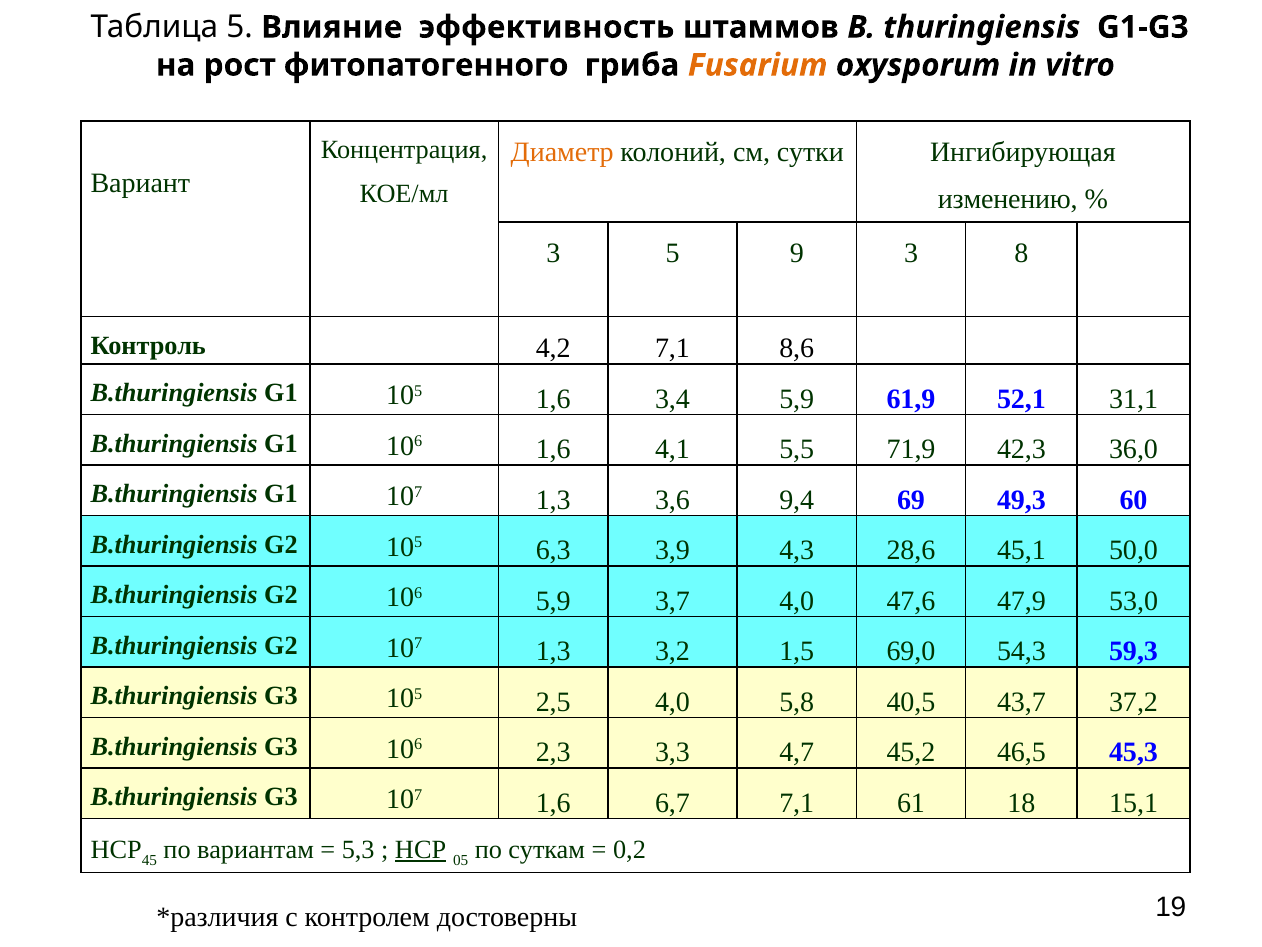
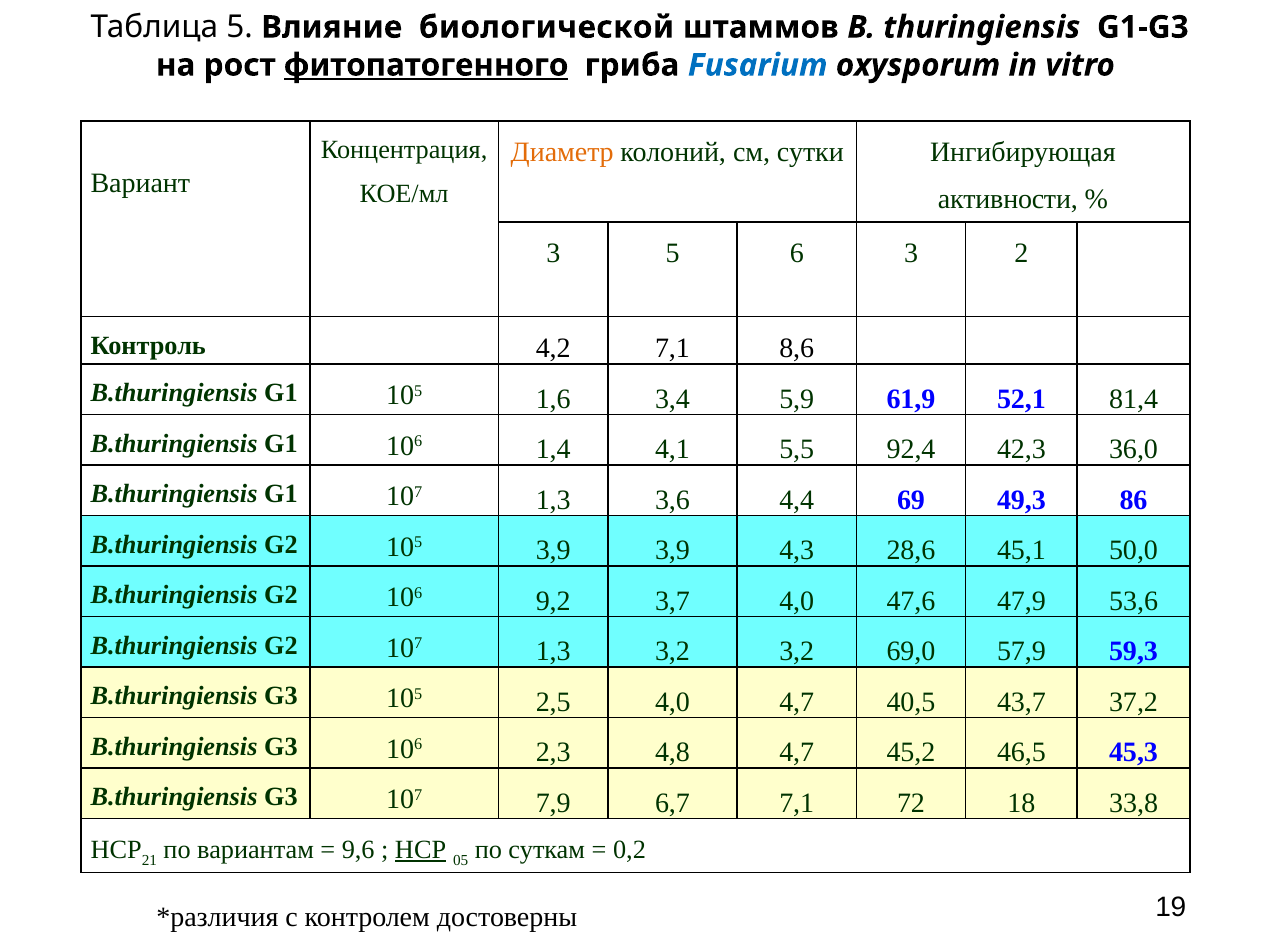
эффективность: эффективность -> биологической
фитопатогенного underline: none -> present
Fusarium colour: orange -> blue
изменению: изменению -> активности
9: 9 -> 6
8: 8 -> 2
31,1: 31,1 -> 81,4
106 1,6: 1,6 -> 1,4
71,9: 71,9 -> 92,4
9,4: 9,4 -> 4,4
60: 60 -> 86
105 6,3: 6,3 -> 3,9
106 5,9: 5,9 -> 9,2
53,0: 53,0 -> 53,6
3,2 1,5: 1,5 -> 3,2
54,3: 54,3 -> 57,9
4,0 5,8: 5,8 -> 4,7
3,3: 3,3 -> 4,8
107 1,6: 1,6 -> 7,9
61: 61 -> 72
15,1: 15,1 -> 33,8
45: 45 -> 21
5,3: 5,3 -> 9,6
